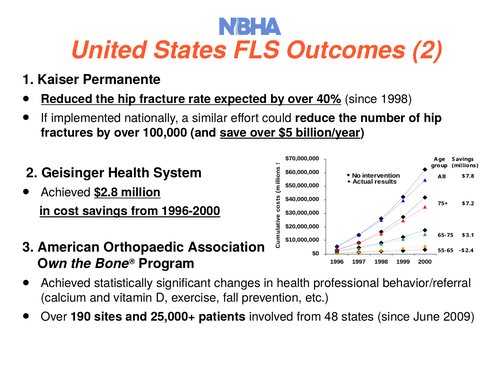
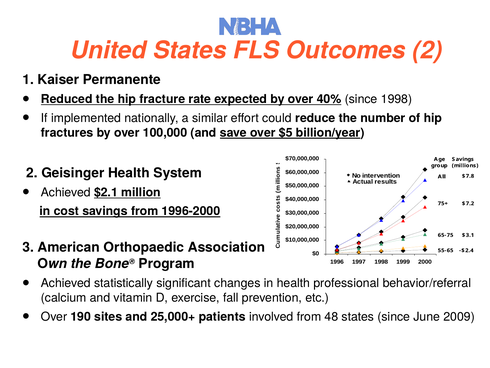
$2.8: $2.8 -> $2.1
